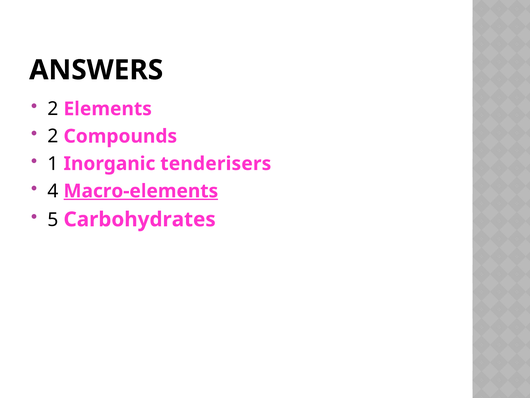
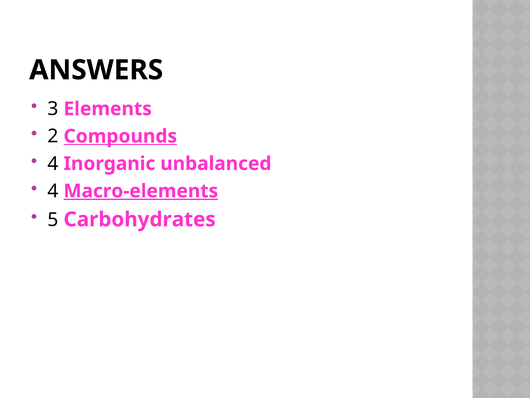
2 at (53, 109): 2 -> 3
Compounds underline: none -> present
1 at (53, 163): 1 -> 4
tenderisers: tenderisers -> unbalanced
